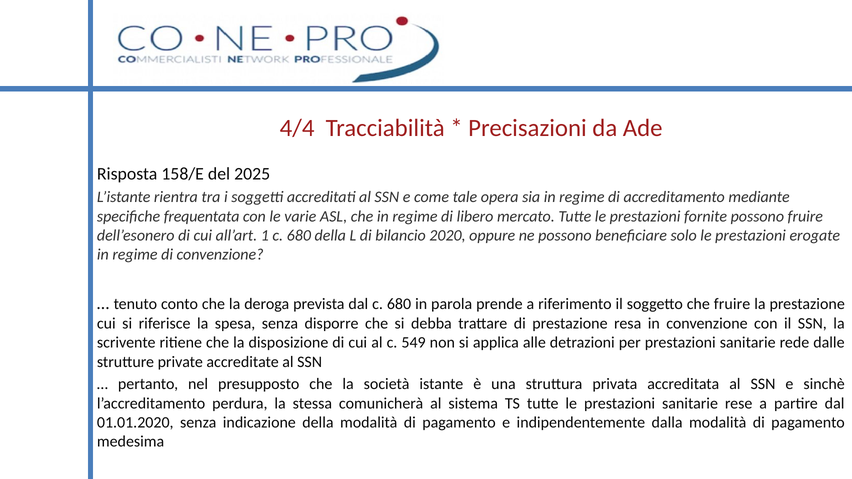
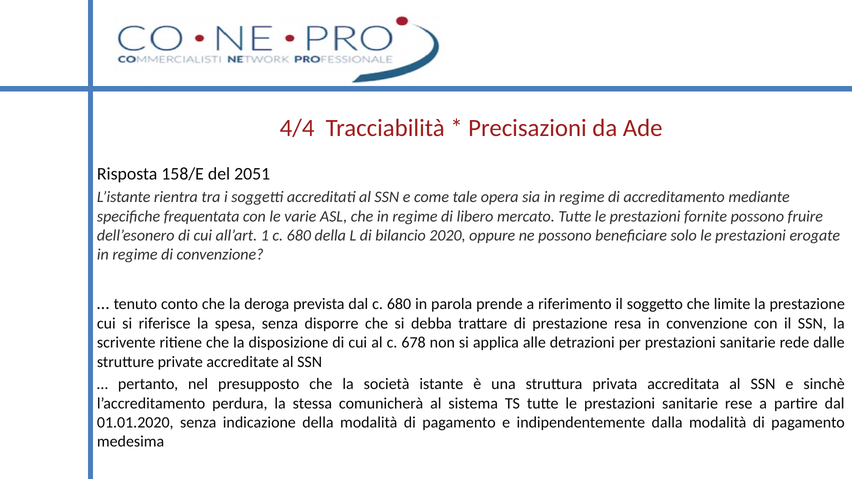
2025: 2025 -> 2051
che fruire: fruire -> limite
549: 549 -> 678
